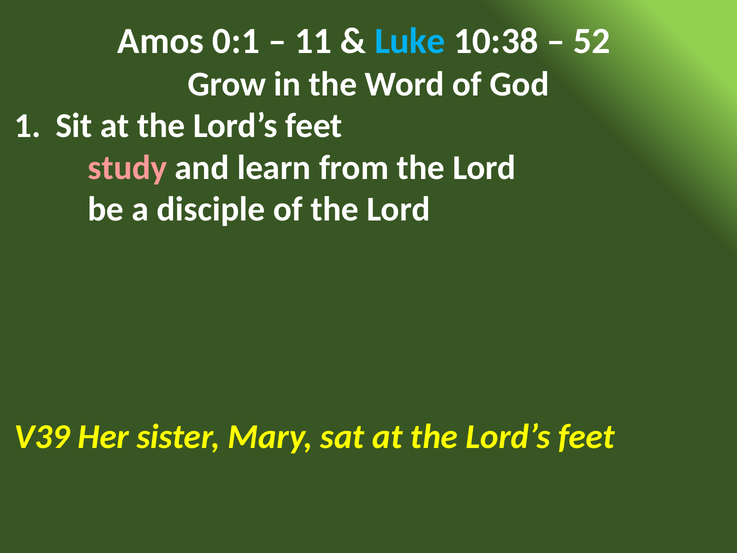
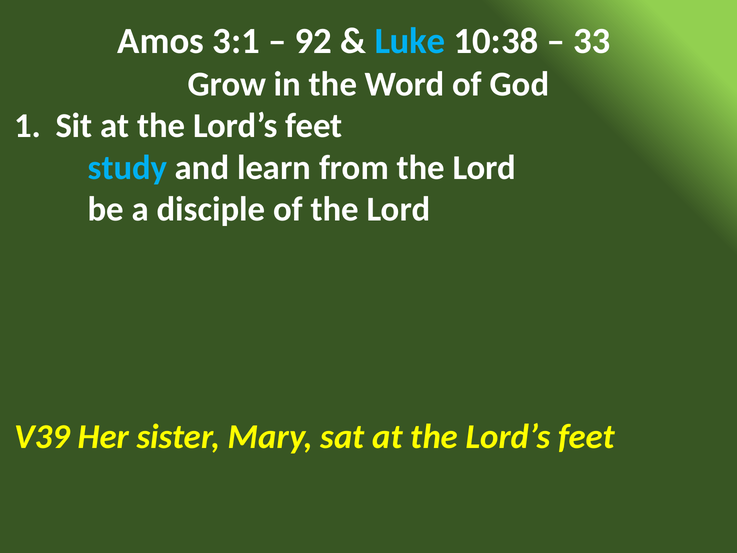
0:1: 0:1 -> 3:1
11: 11 -> 92
52: 52 -> 33
study colour: pink -> light blue
